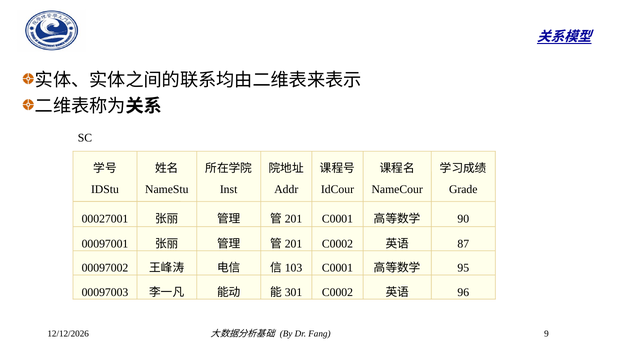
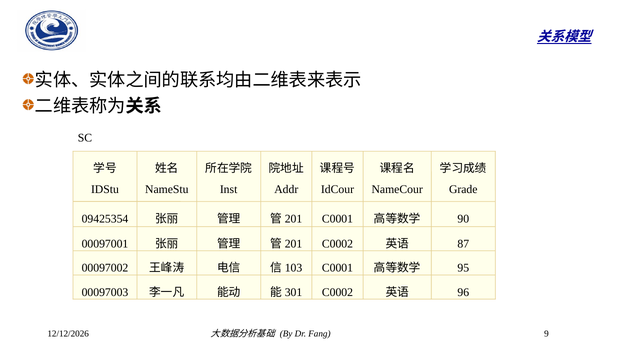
00027001: 00027001 -> 09425354
